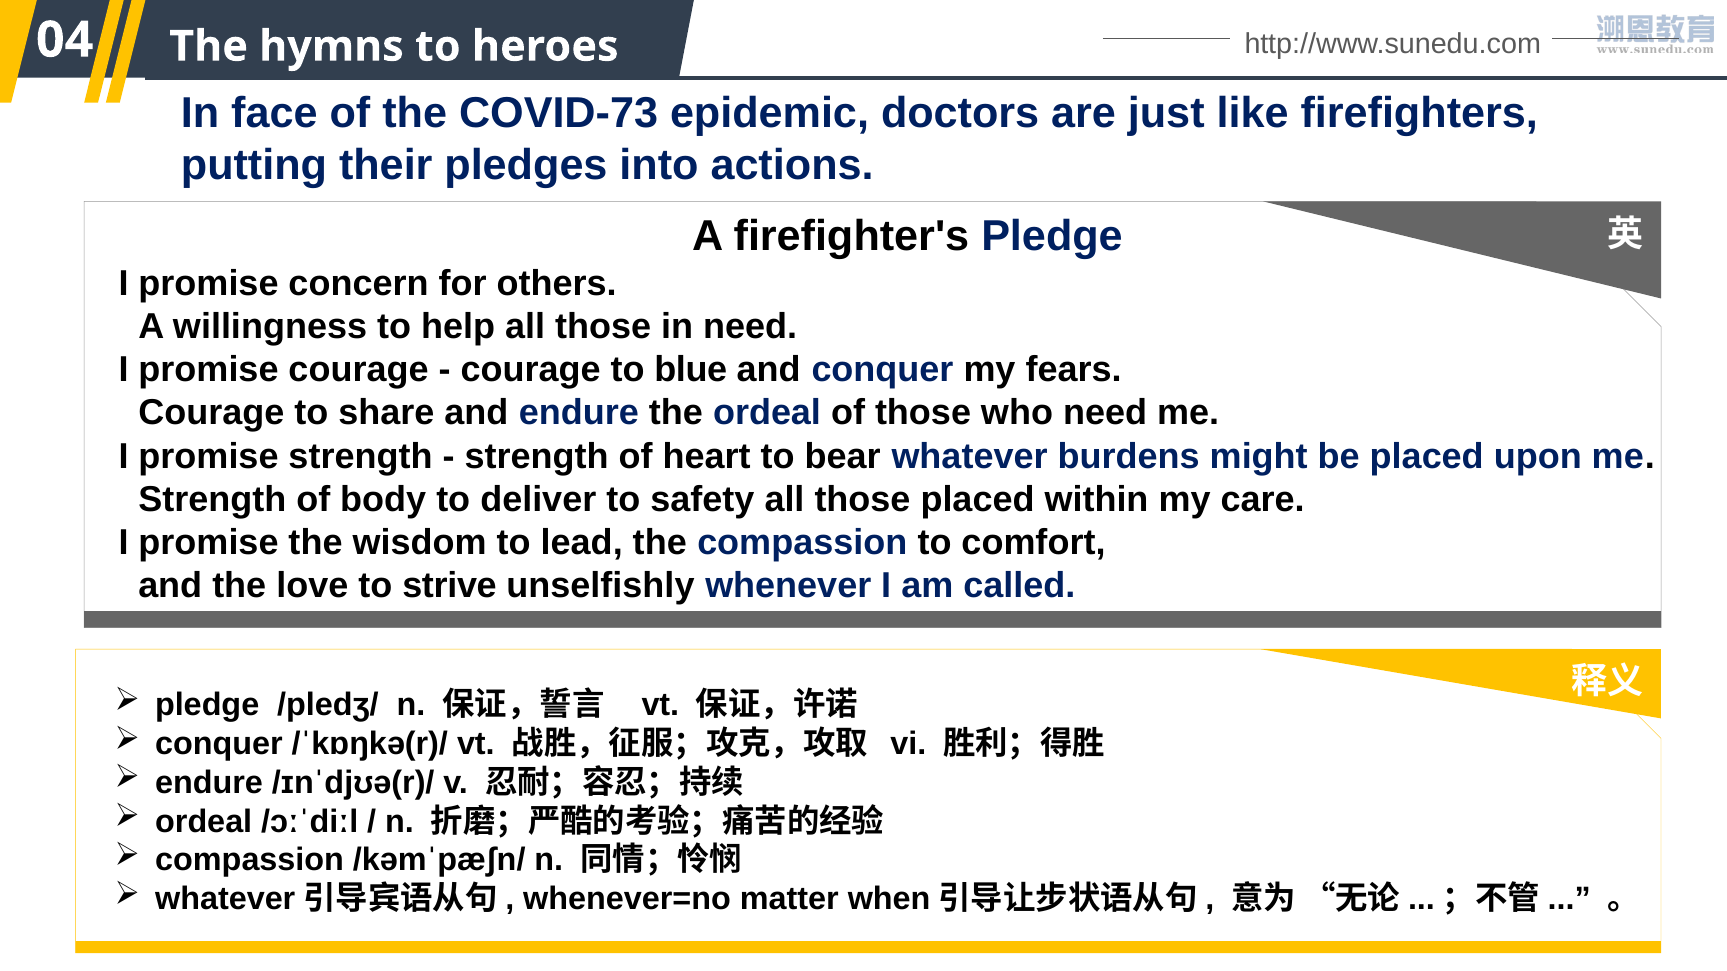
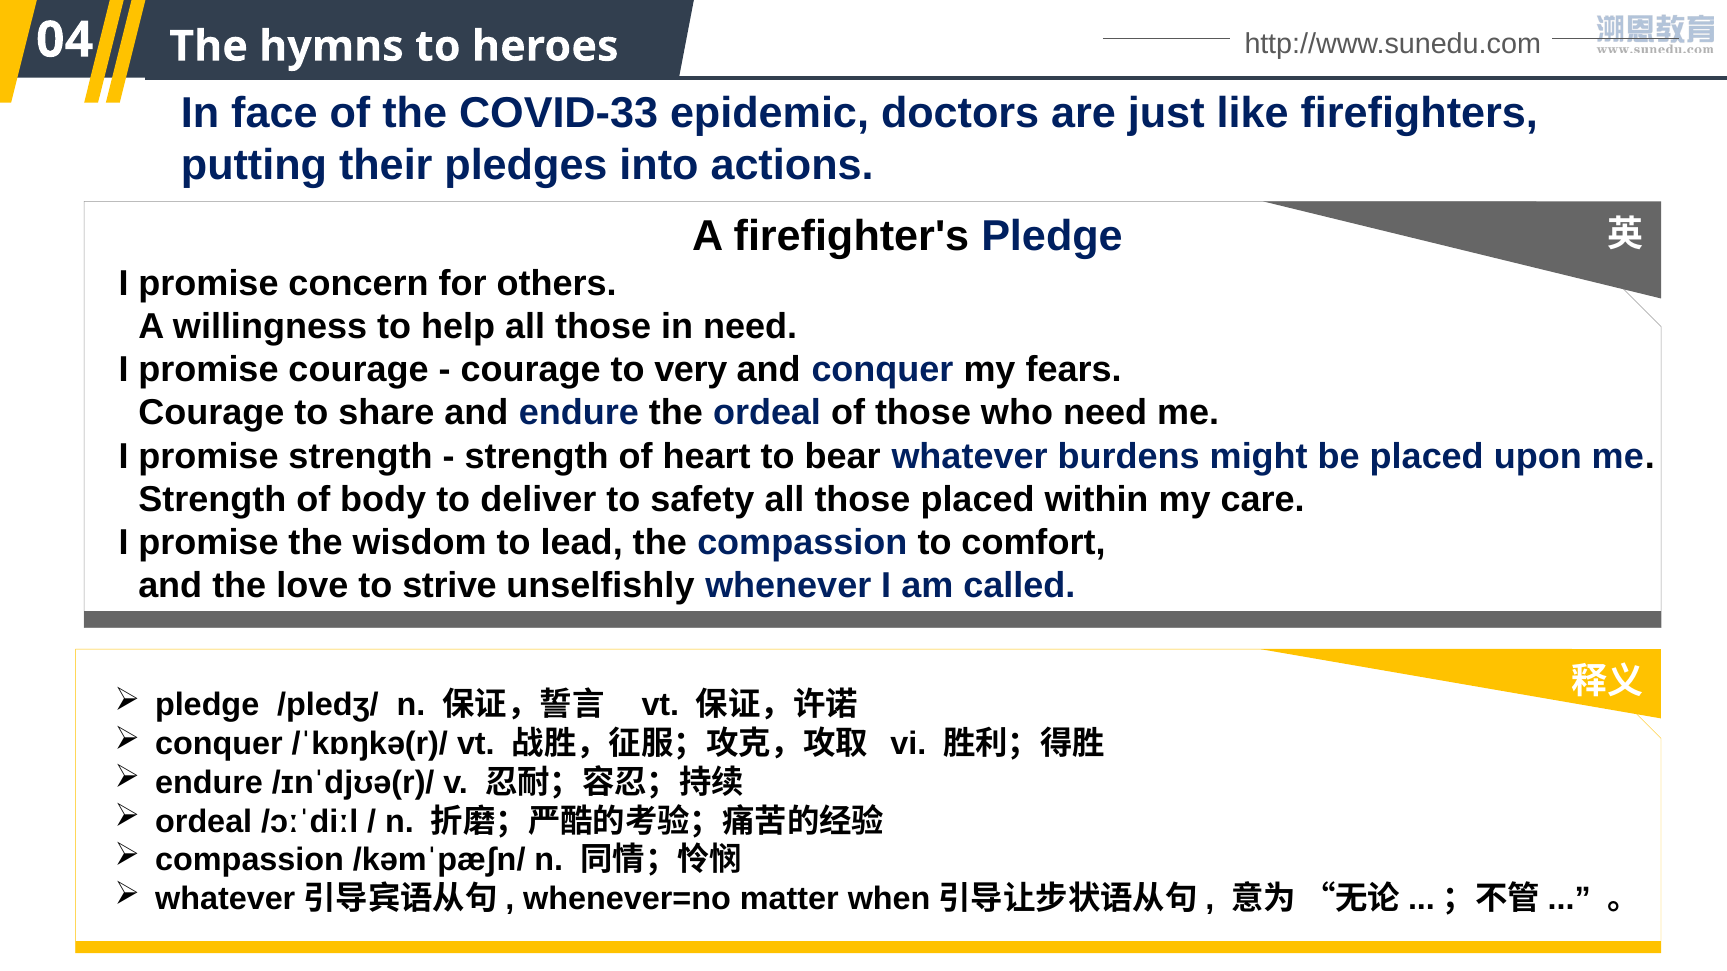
COVID-73: COVID-73 -> COVID-33
blue: blue -> very
